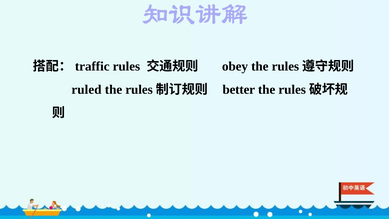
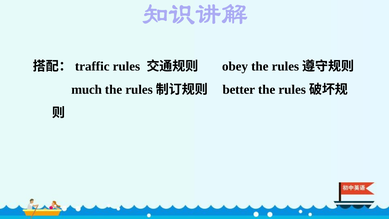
ruled: ruled -> much
